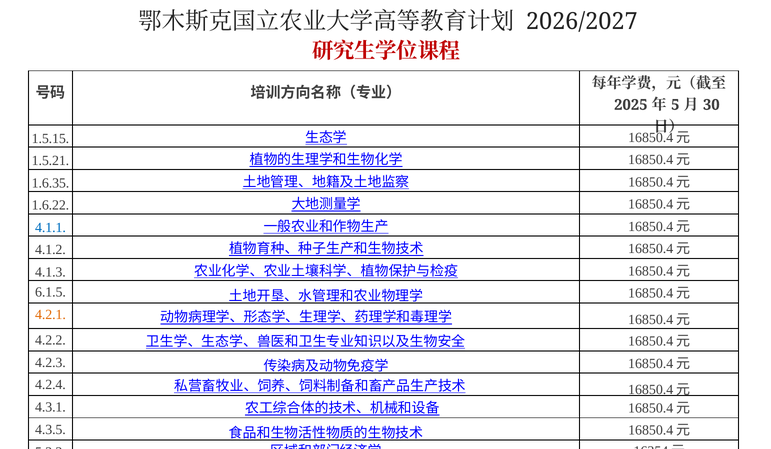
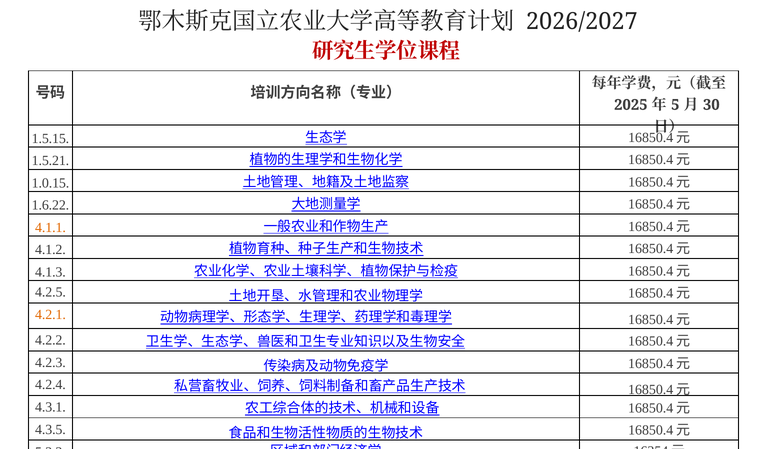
1.6.35: 1.6.35 -> 1.0.15
4.1.1 colour: blue -> orange
6.1.5: 6.1.5 -> 4.2.5
